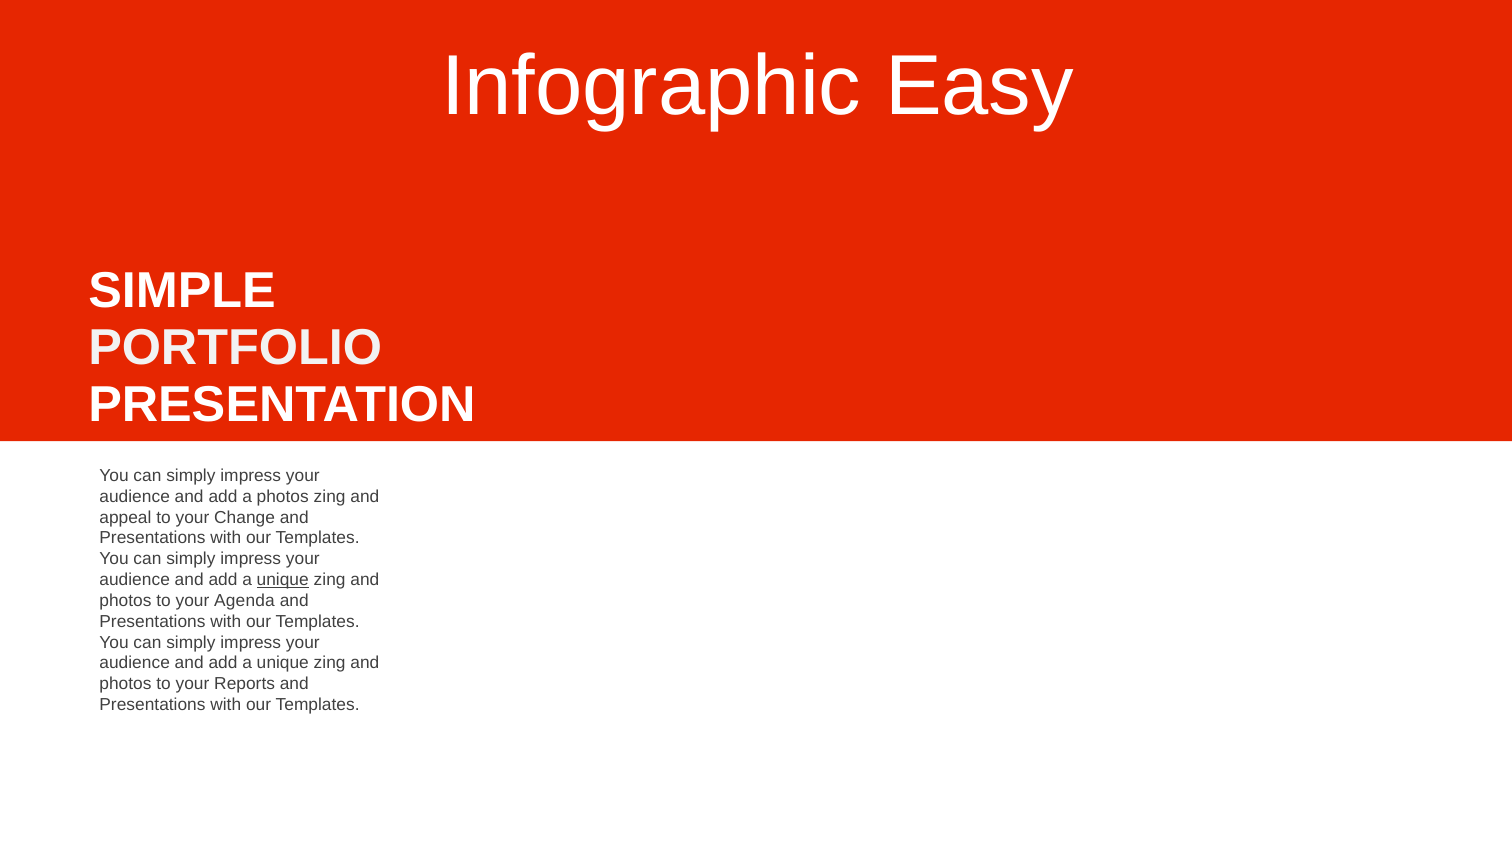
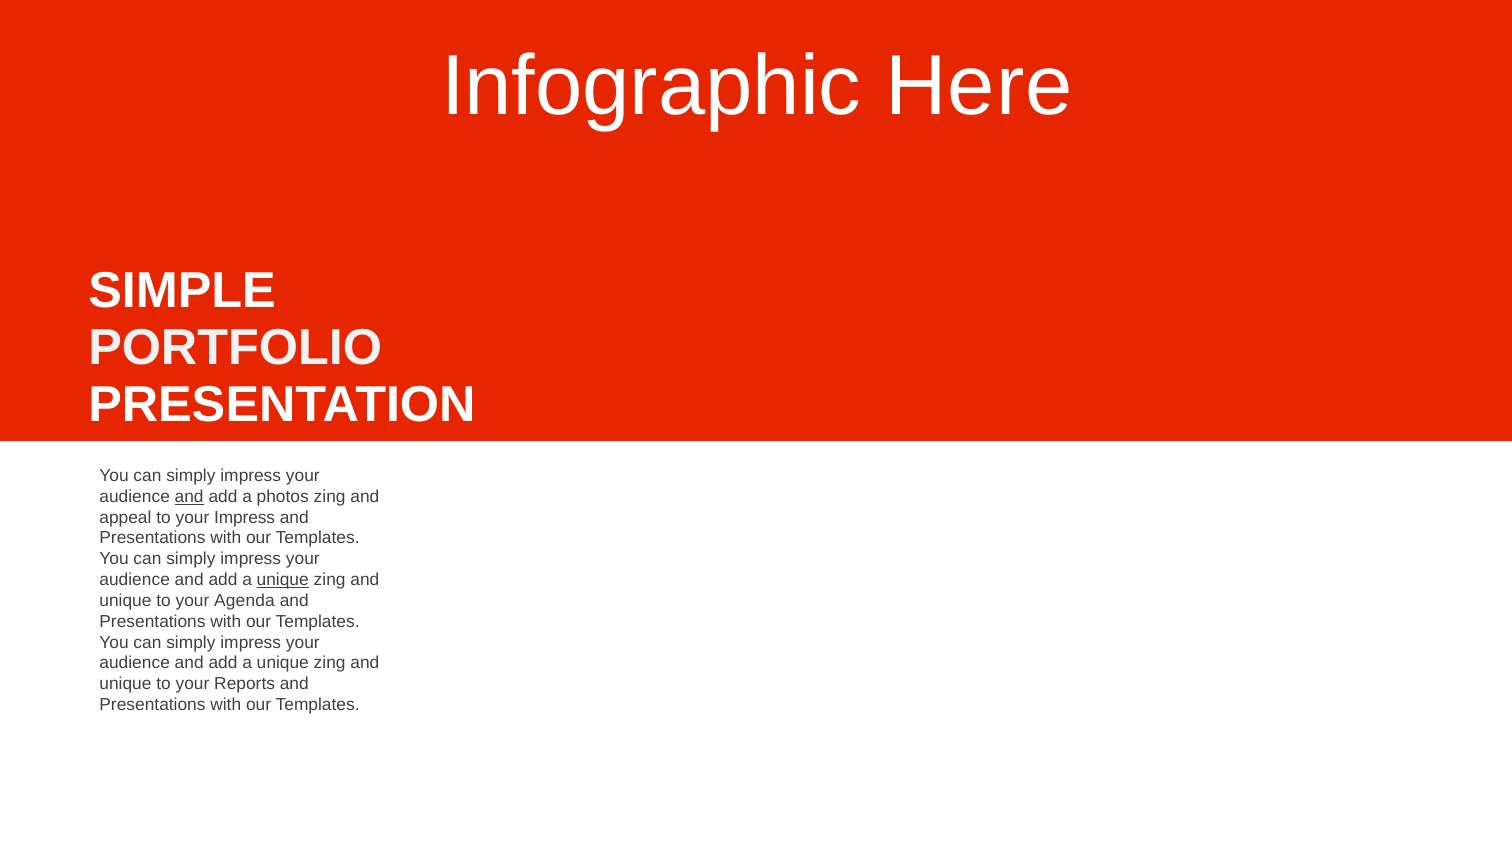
Easy: Easy -> Here
and at (189, 496) underline: none -> present
your Change: Change -> Impress
photos at (125, 600): photos -> unique
photos at (125, 684): photos -> unique
